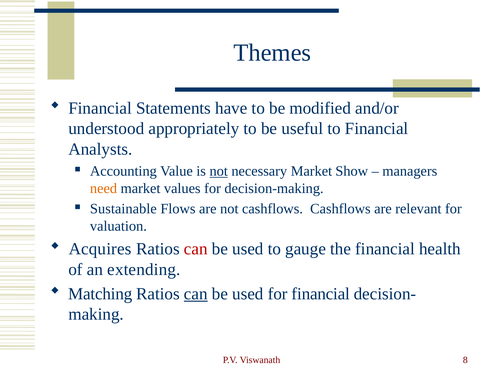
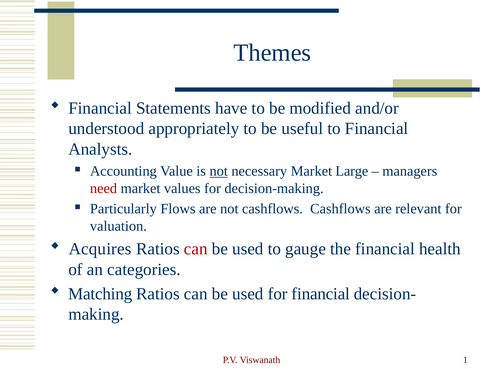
Show: Show -> Large
need colour: orange -> red
Sustainable: Sustainable -> Particularly
extending: extending -> categories
can at (196, 294) underline: present -> none
8: 8 -> 1
